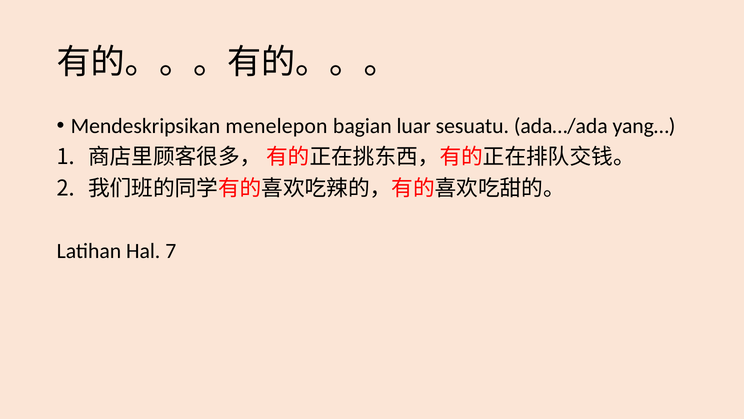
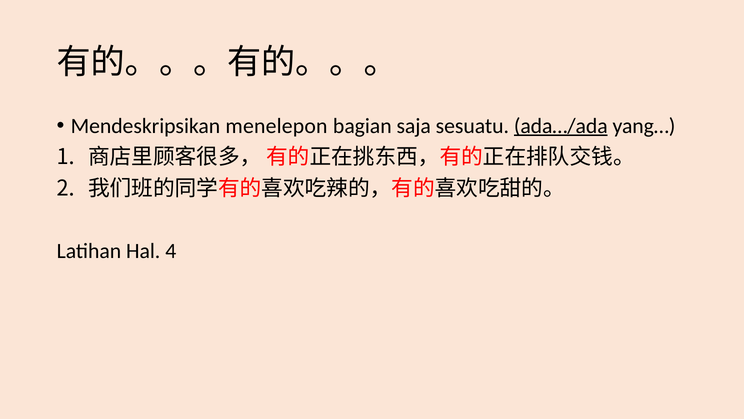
luar: luar -> saja
ada…/ada underline: none -> present
7: 7 -> 4
